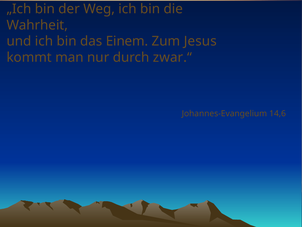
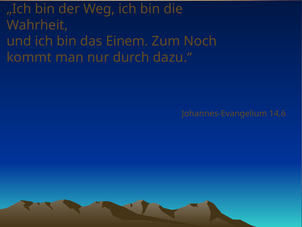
Jesus: Jesus -> Noch
zwar.“: zwar.“ -> dazu.“
